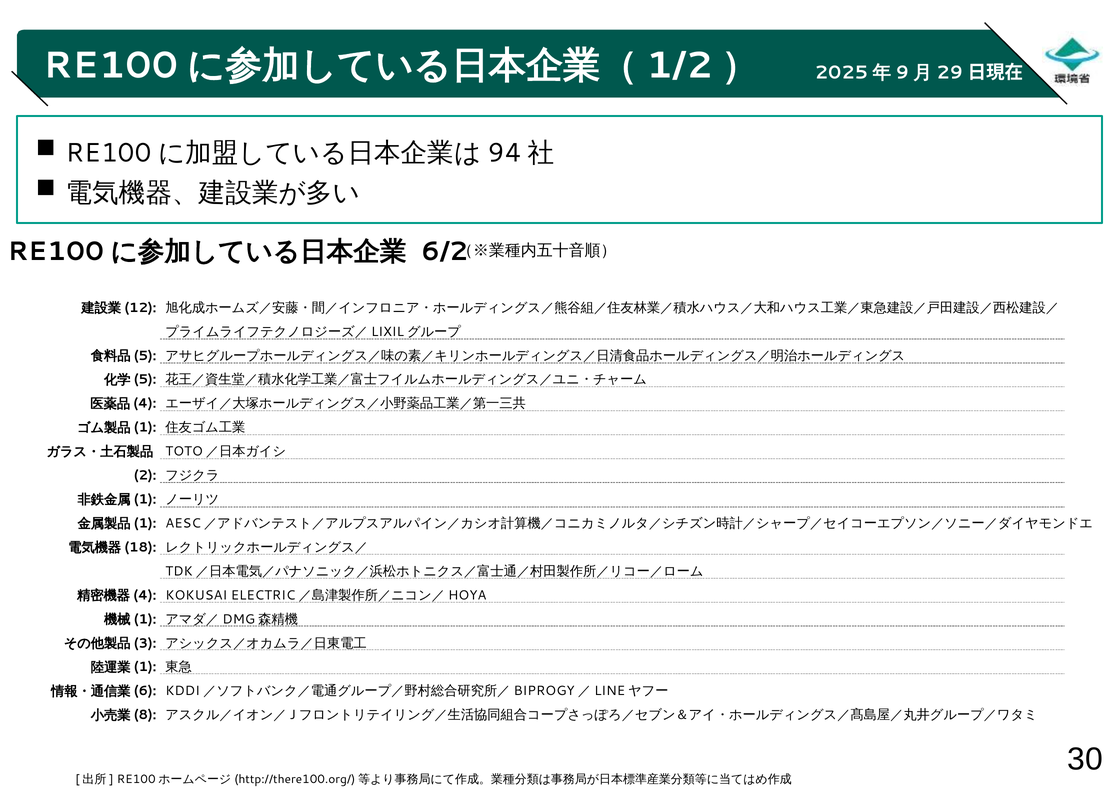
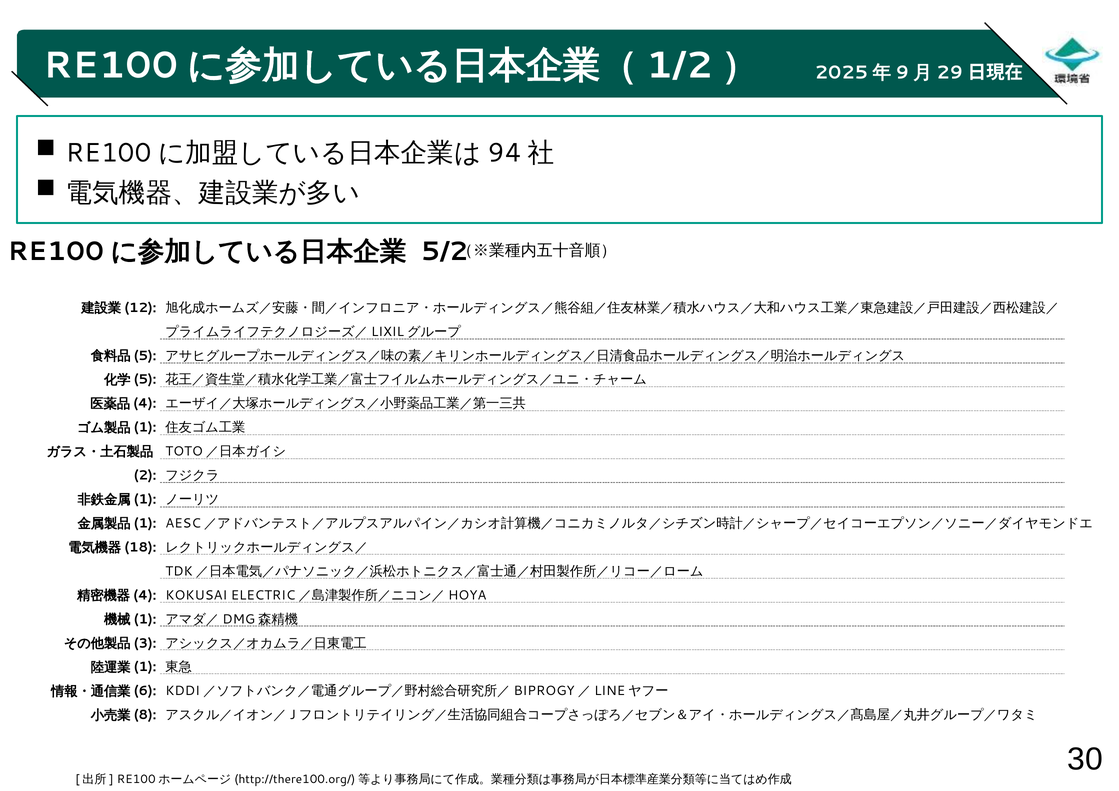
6/2: 6/2 -> 5/2
